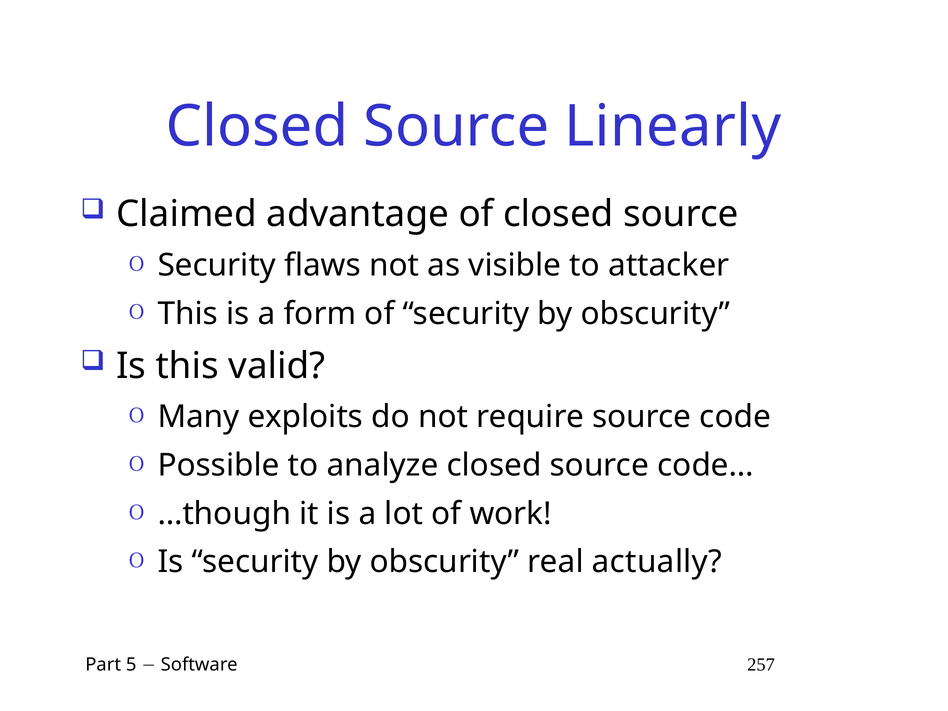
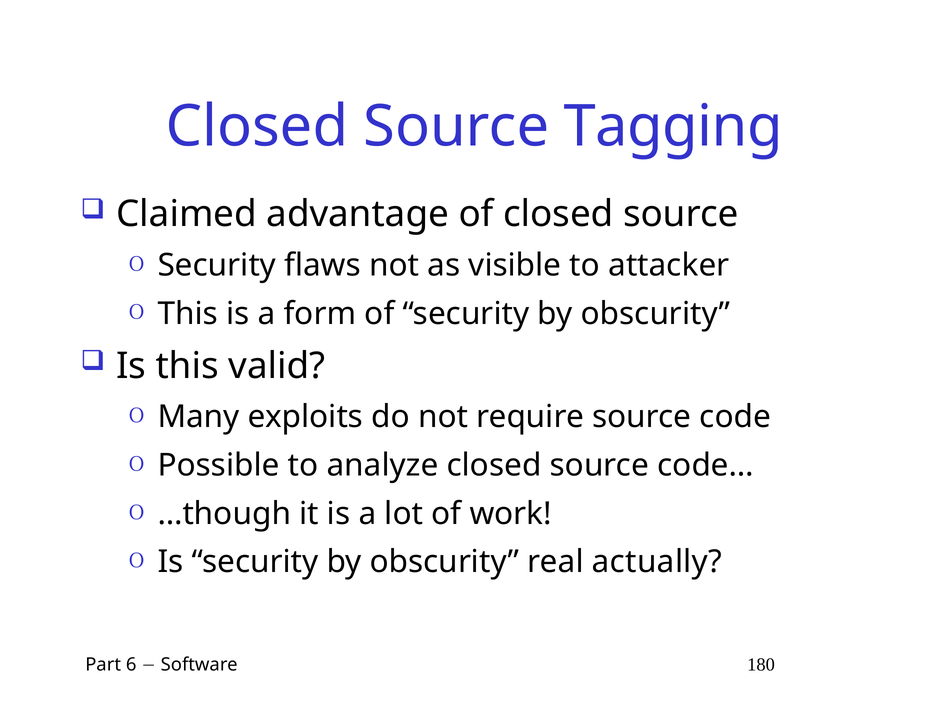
Linearly: Linearly -> Tagging
5: 5 -> 6
257: 257 -> 180
